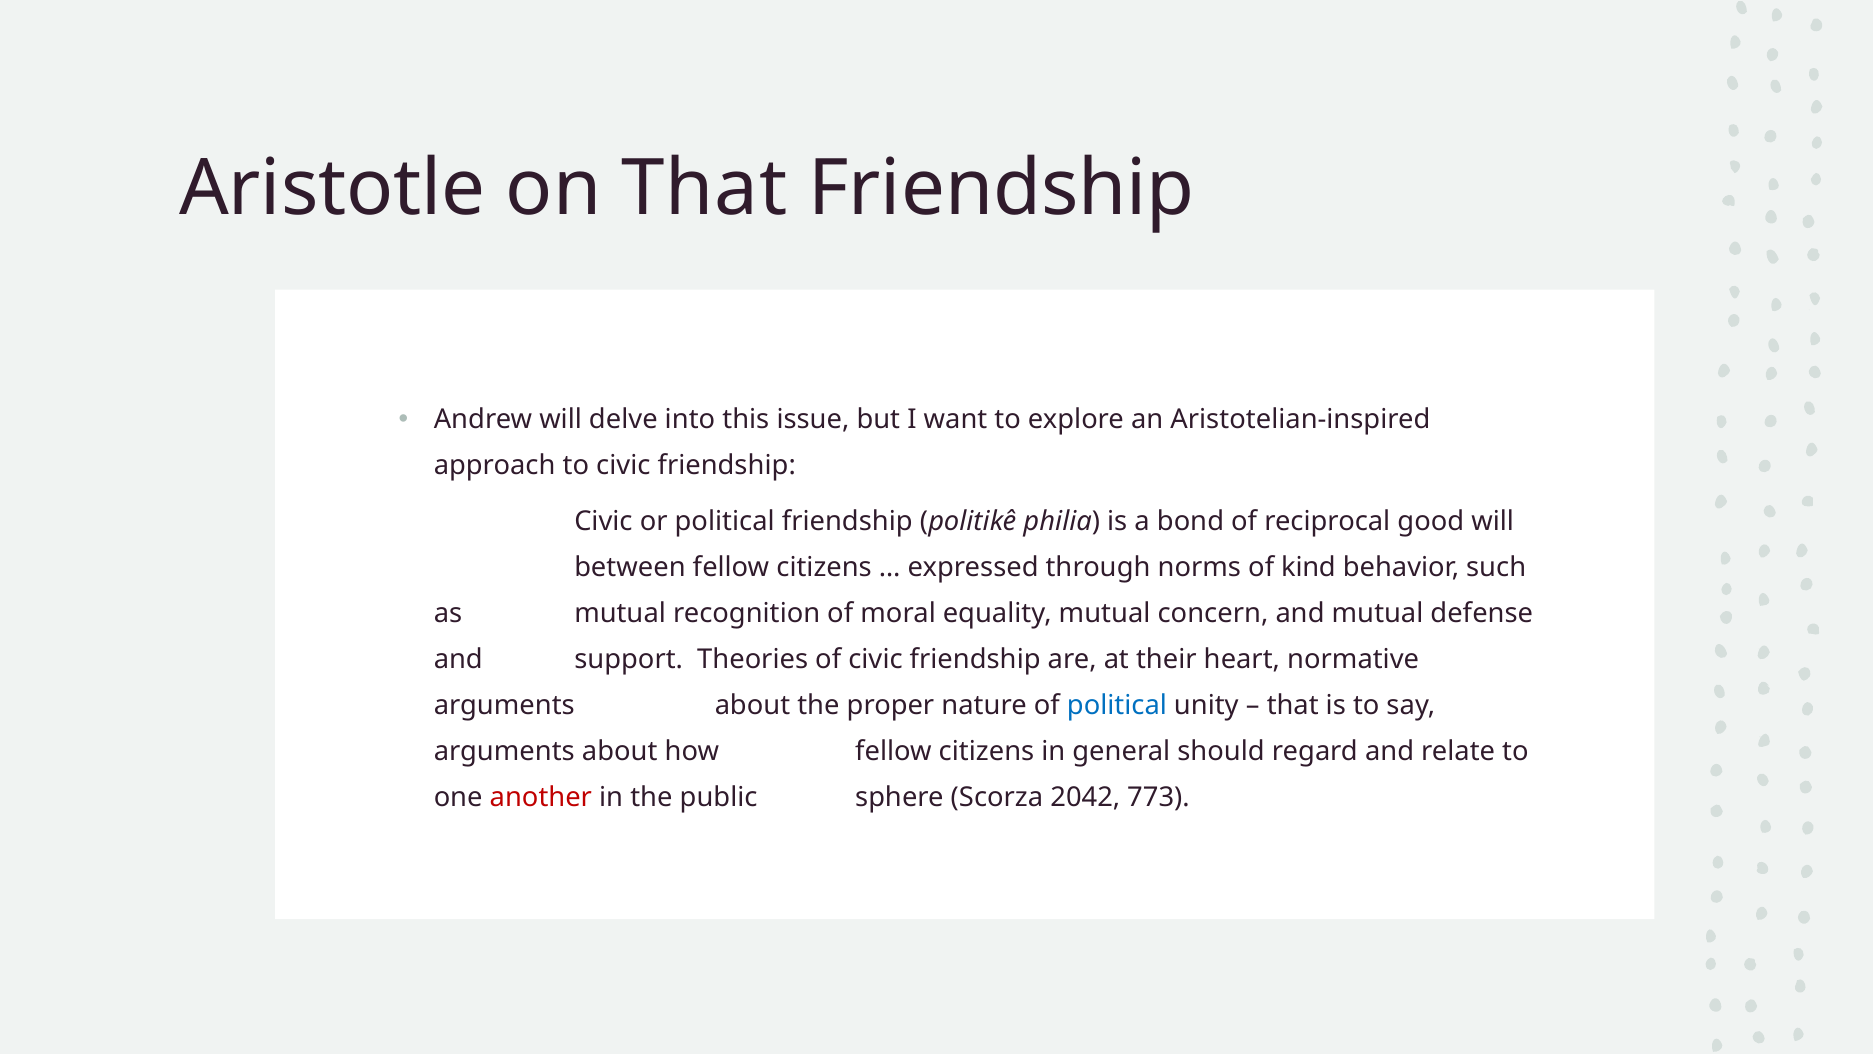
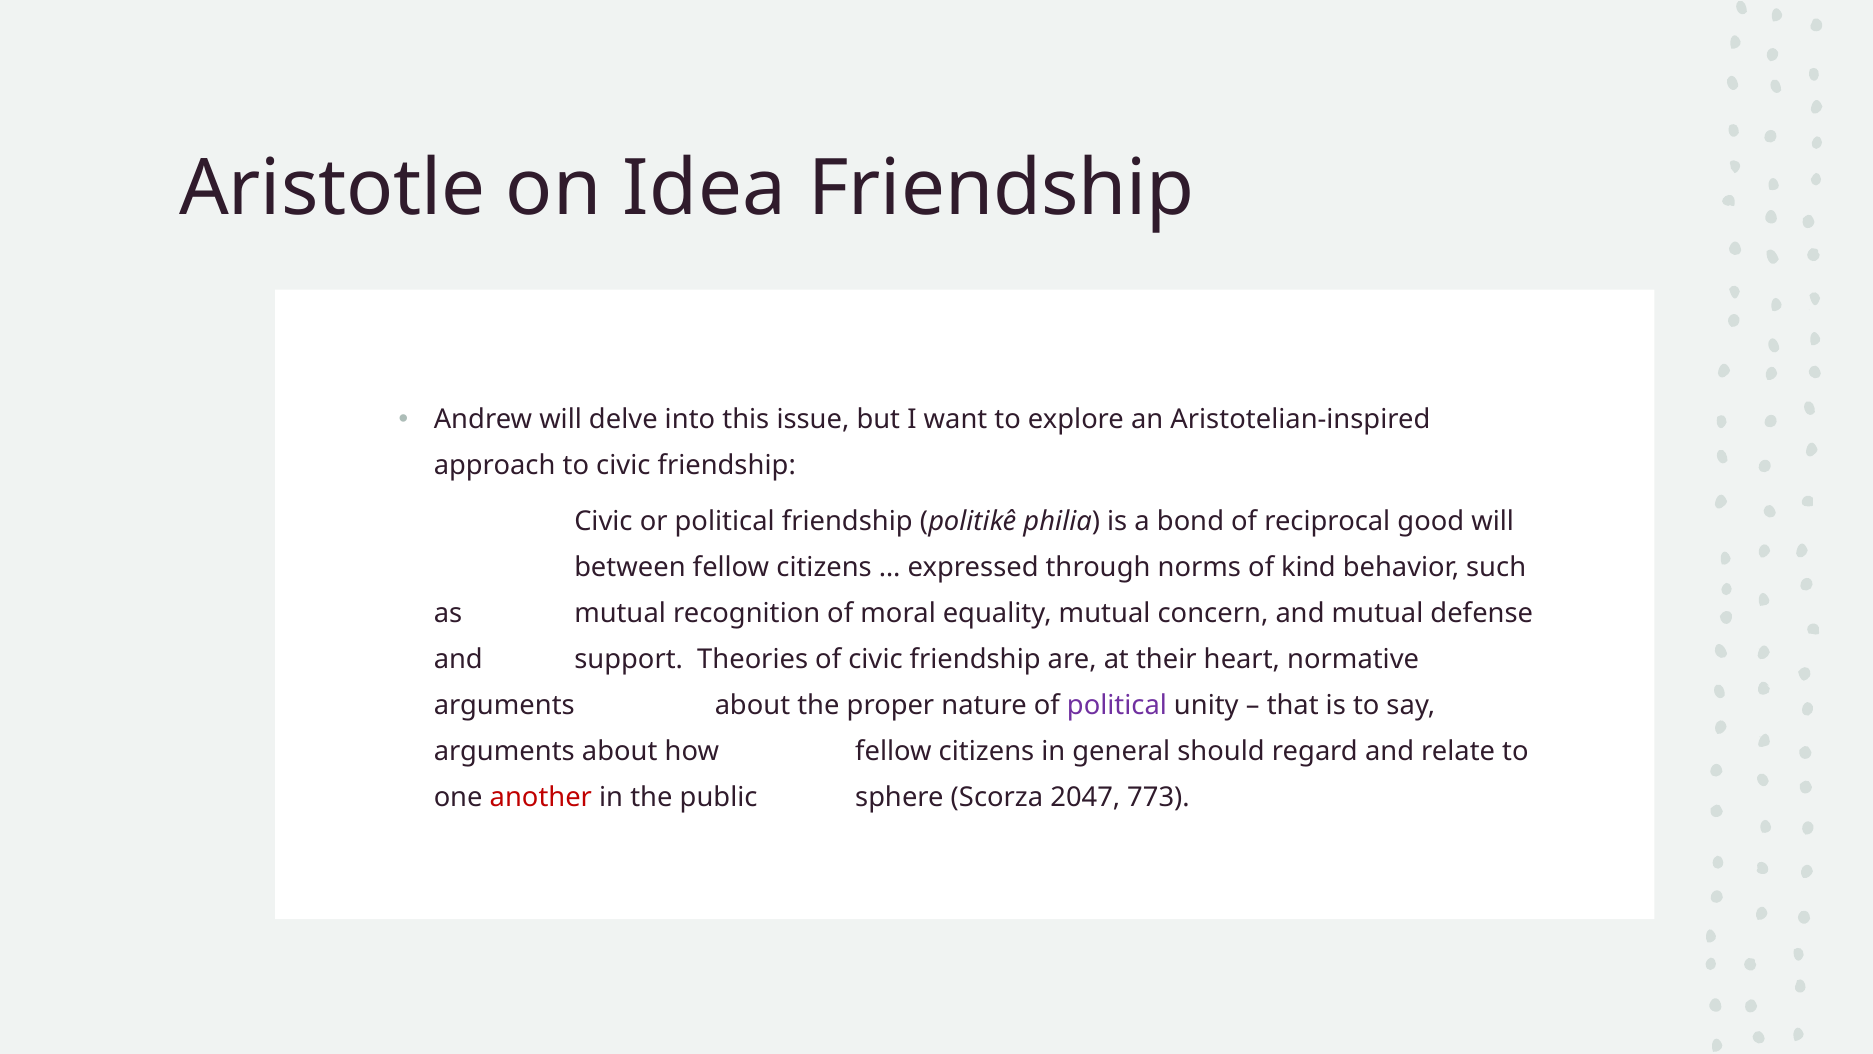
on That: That -> Idea
political at (1117, 705) colour: blue -> purple
2042: 2042 -> 2047
